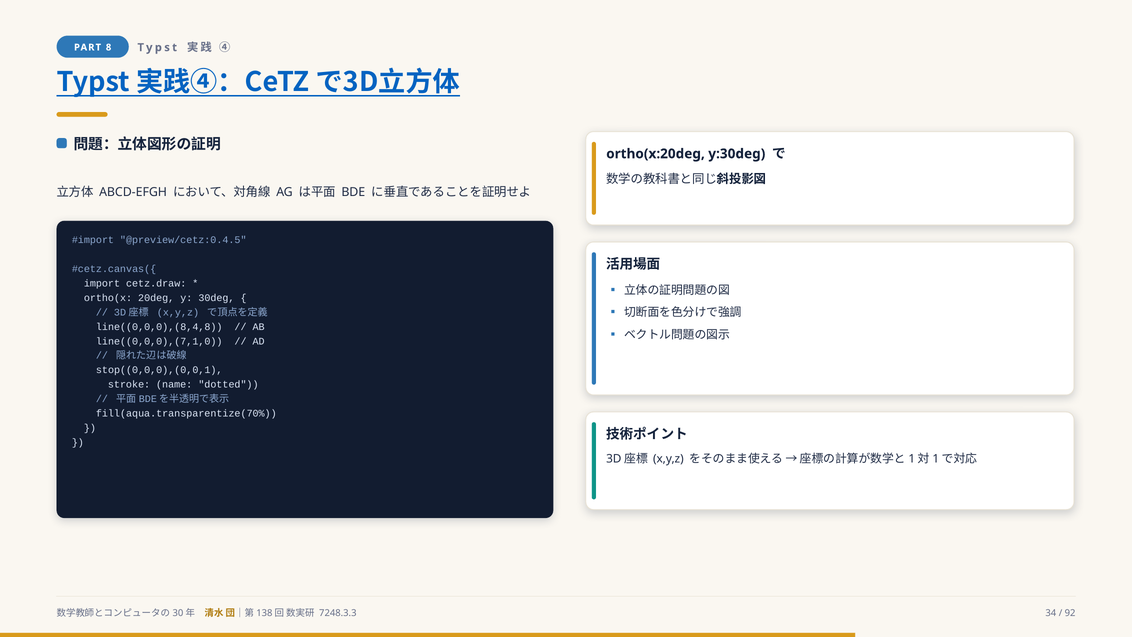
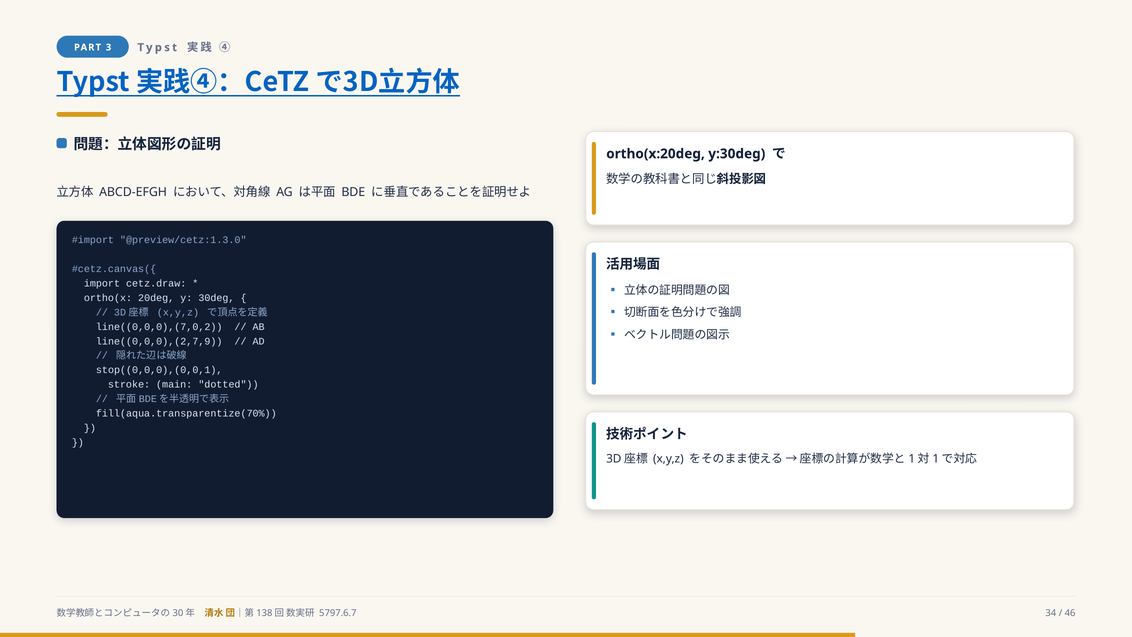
8: 8 -> 3
@preview/cetz:0.4.5: @preview/cetz:0.4.5 -> @preview/cetz:1.3.0
line((0,0,0),(8,4,8: line((0,0,0),(8,4,8 -> line((0,0,0),(7,0,2
line((0,0,0),(7,1,0: line((0,0,0),(7,1,0 -> line((0,0,0),(2,7,9
name: name -> main
7248.3.3: 7248.3.3 -> 5797.6.7
92: 92 -> 46
